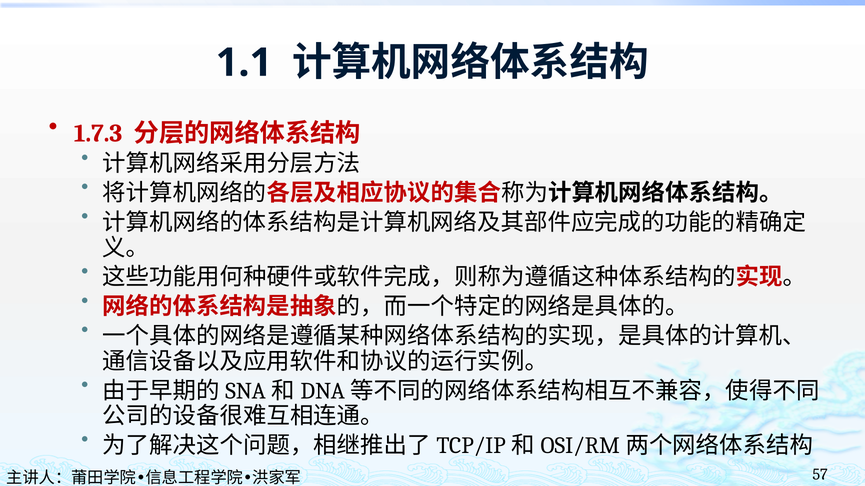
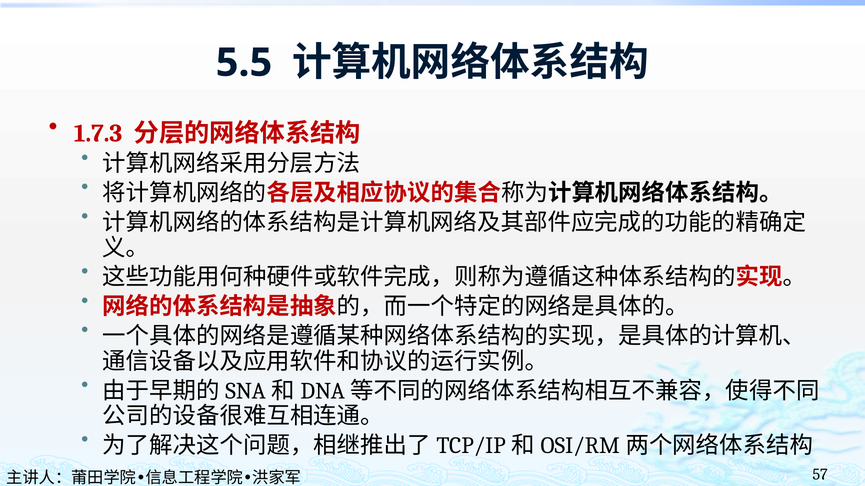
1.1: 1.1 -> 5.5
